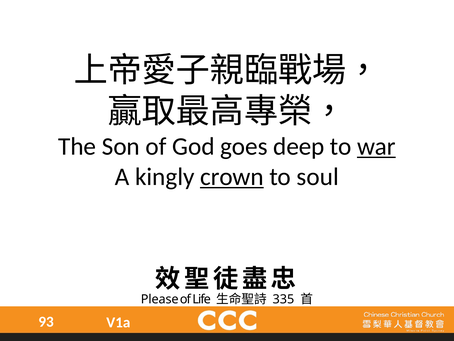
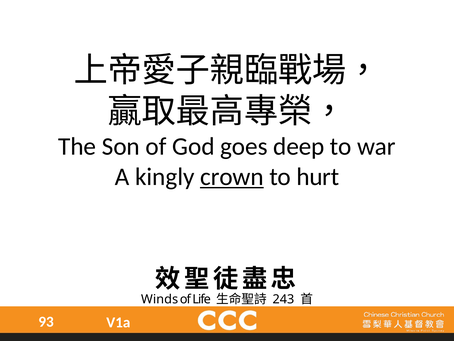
war underline: present -> none
soul: soul -> hurt
Please: Please -> Winds
335: 335 -> 243
